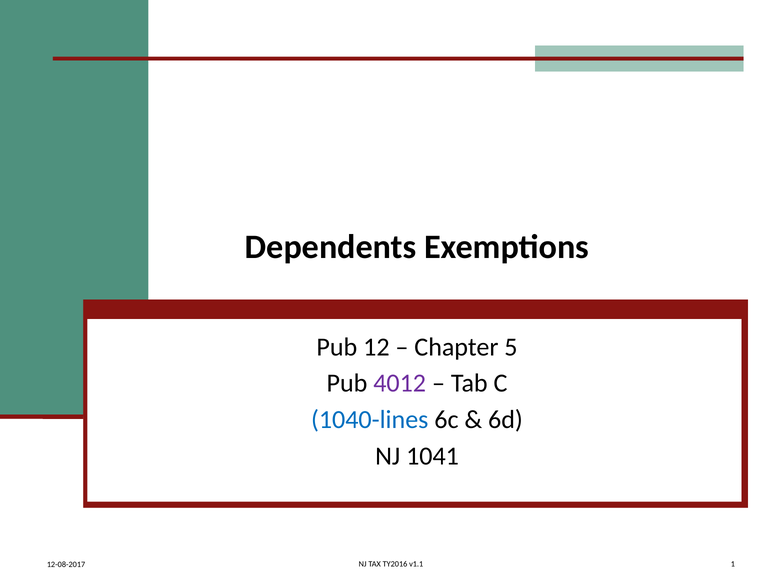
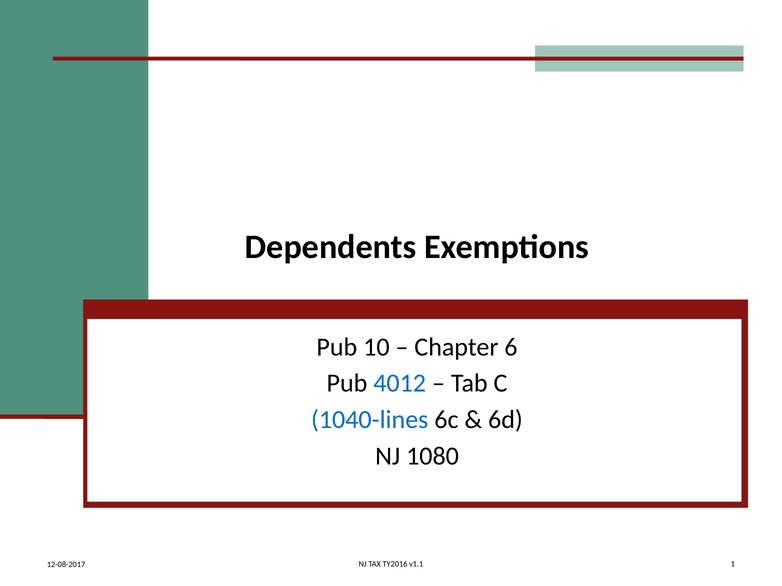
12: 12 -> 10
5: 5 -> 6
4012 colour: purple -> blue
1041: 1041 -> 1080
